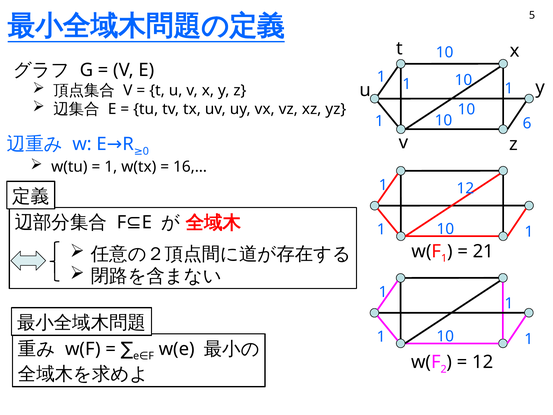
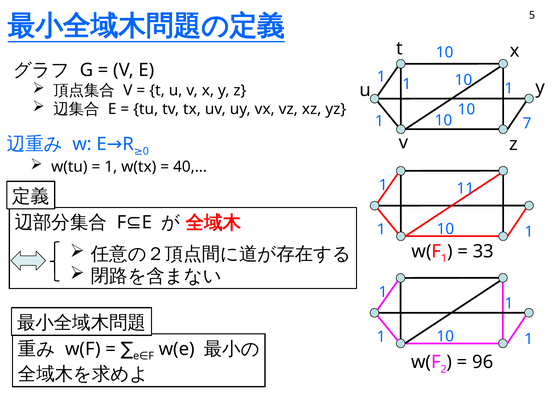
6: 6 -> 7
16,…: 16,… -> 40,…
1 12: 12 -> 11
21: 21 -> 33
12 at (483, 362): 12 -> 96
